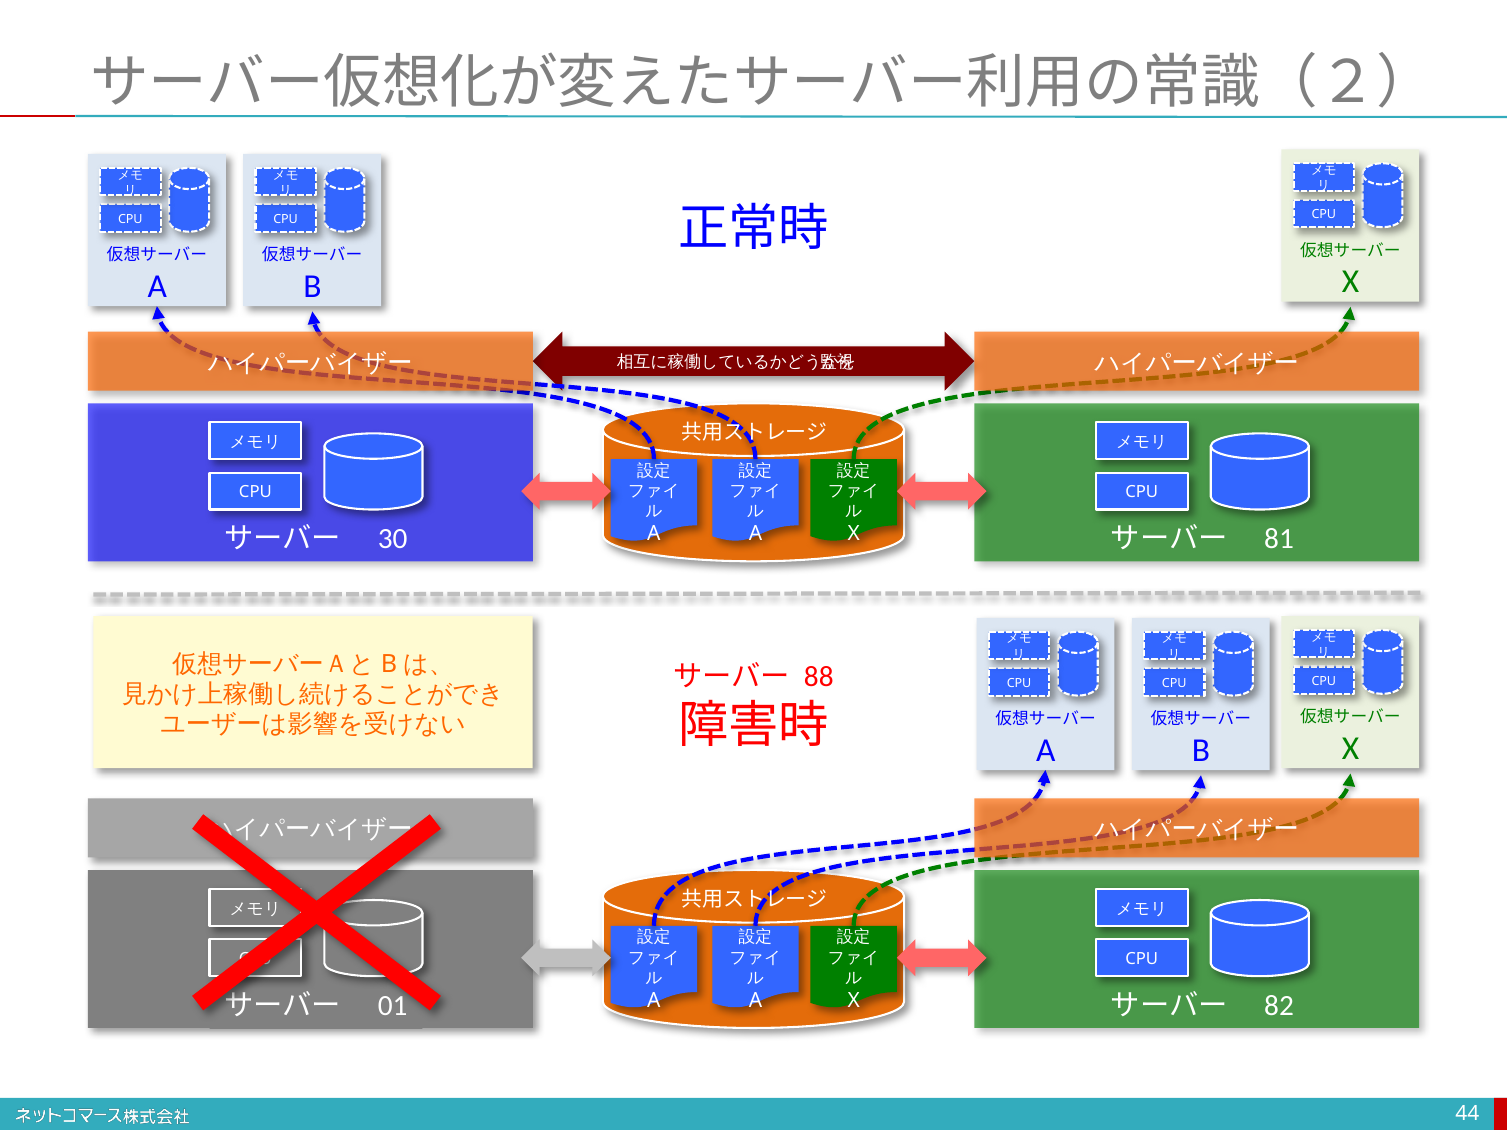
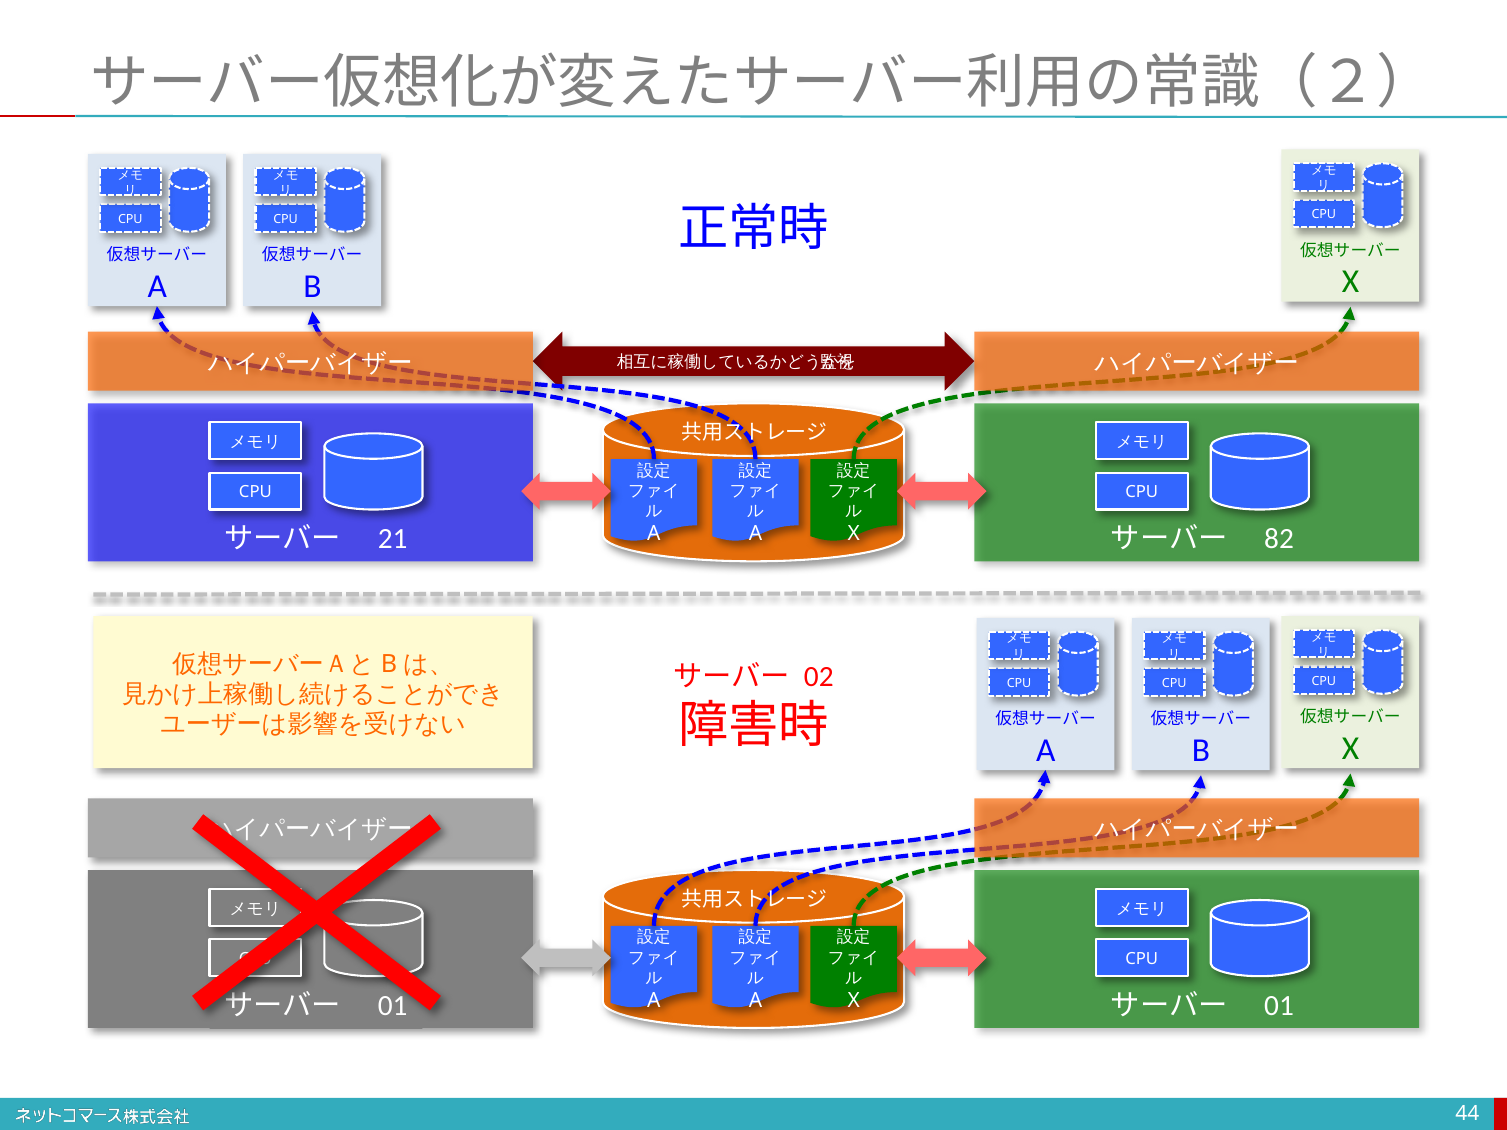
30: 30 -> 21
81: 81 -> 82
88: 88 -> 02
82 at (1279, 1006): 82 -> 01
